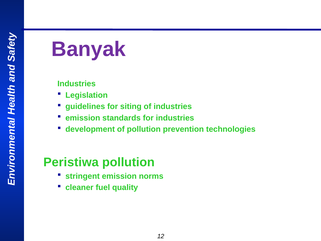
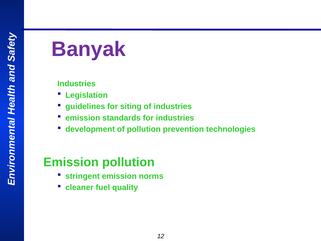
Peristiwa at (71, 162): Peristiwa -> Emission
